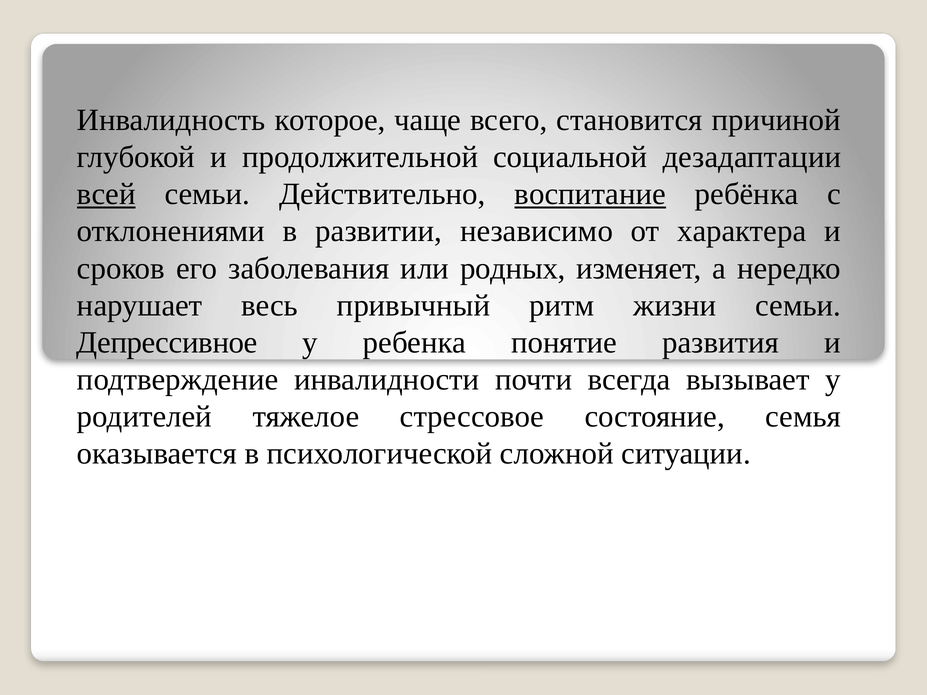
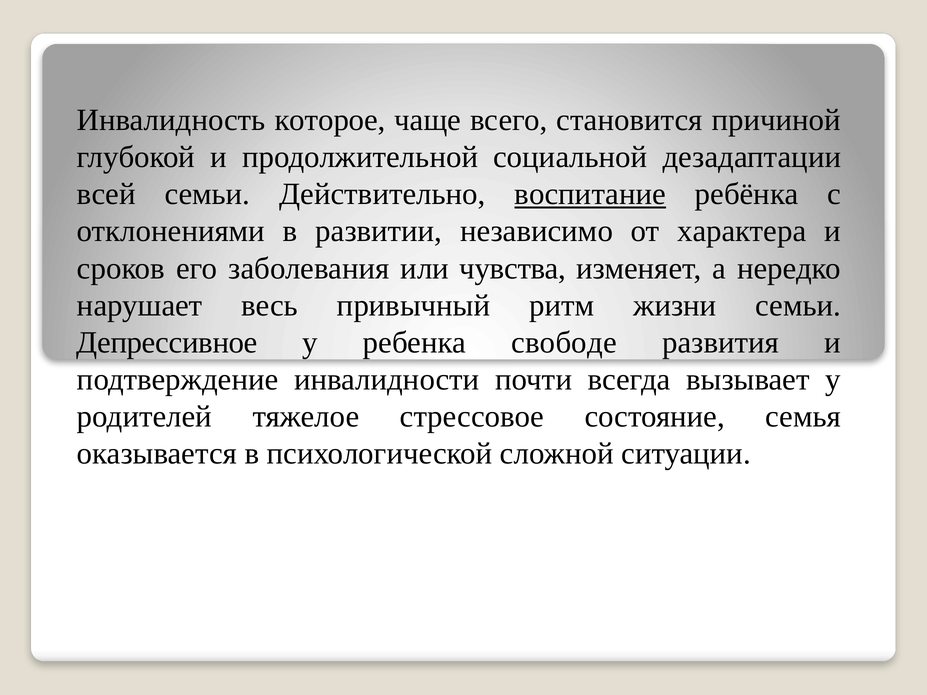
всей underline: present -> none
родных: родных -> чувства
понятие: понятие -> свободе
